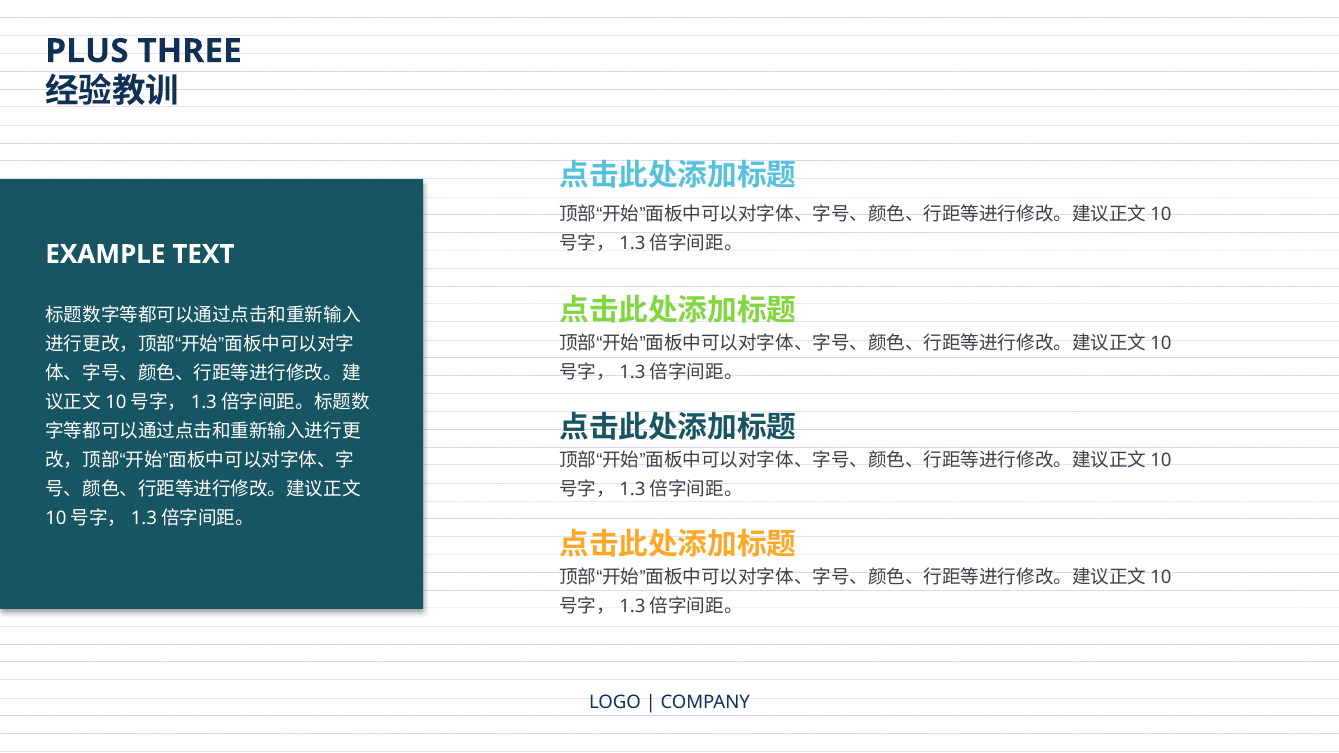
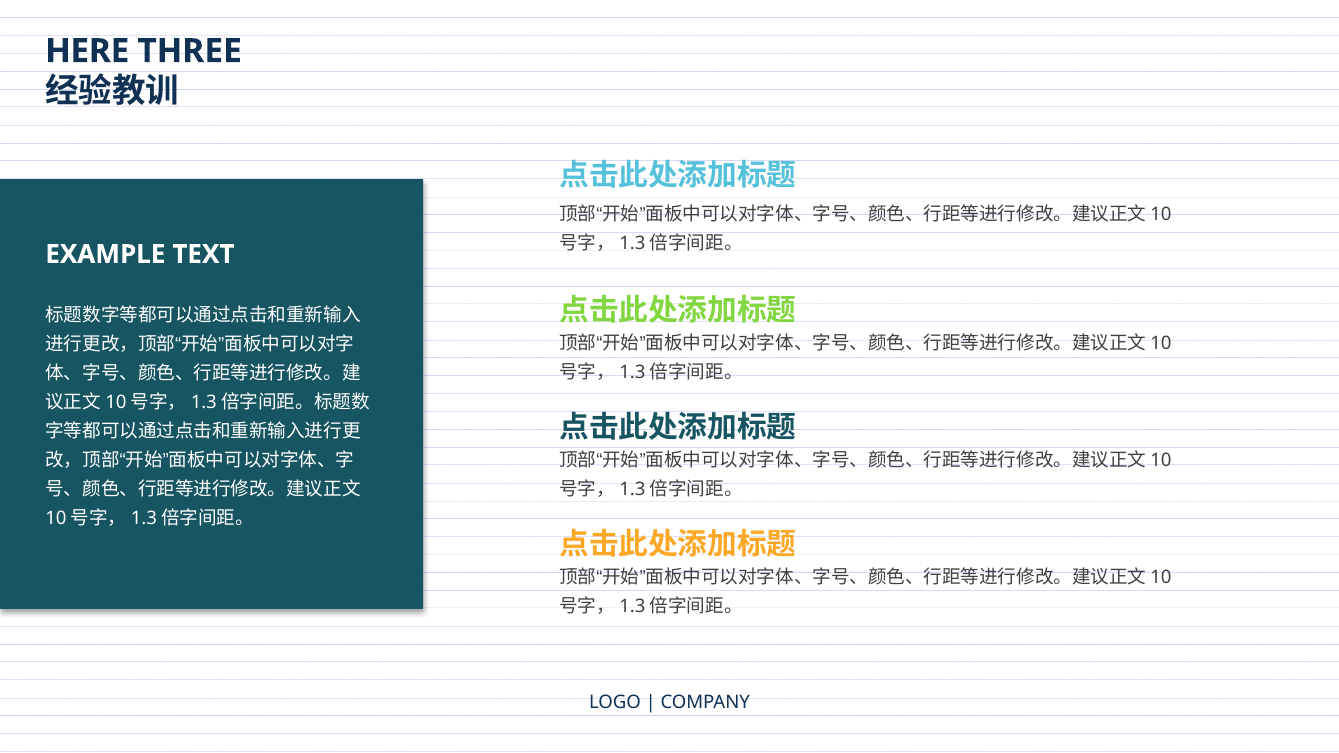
PLUS: PLUS -> HERE
